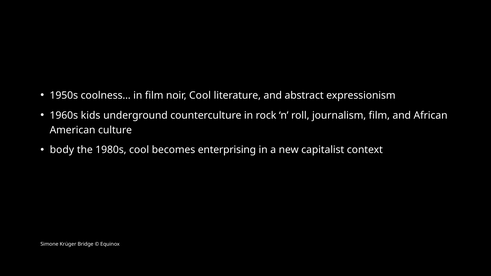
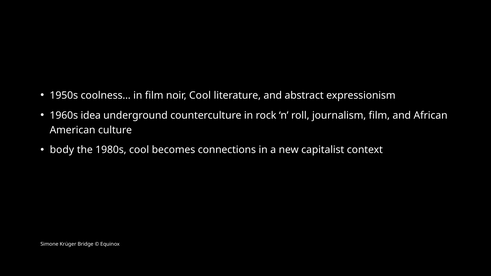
kids: kids -> idea
enterprising: enterprising -> connections
